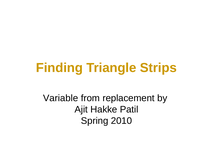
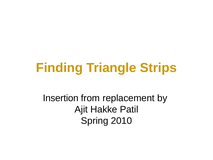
Variable: Variable -> Insertion
